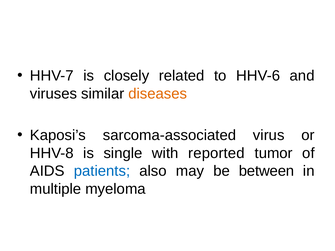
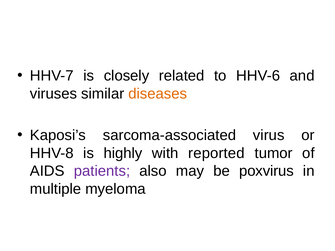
single: single -> highly
patients colour: blue -> purple
between: between -> poxvirus
